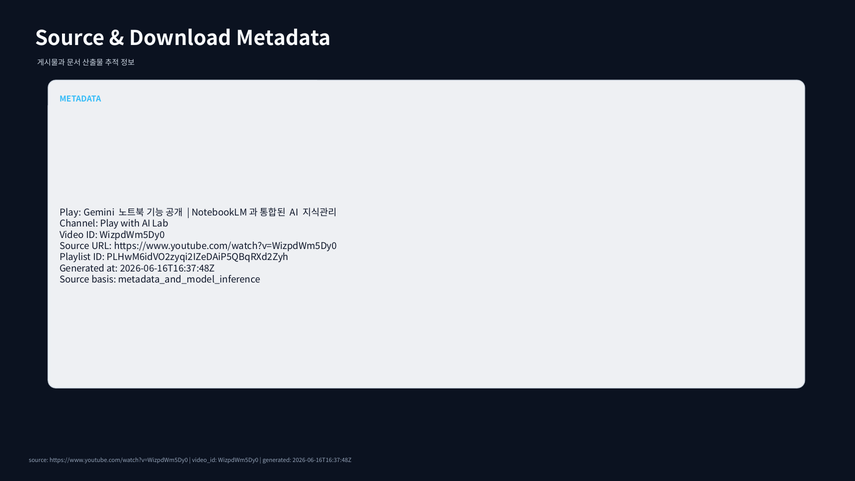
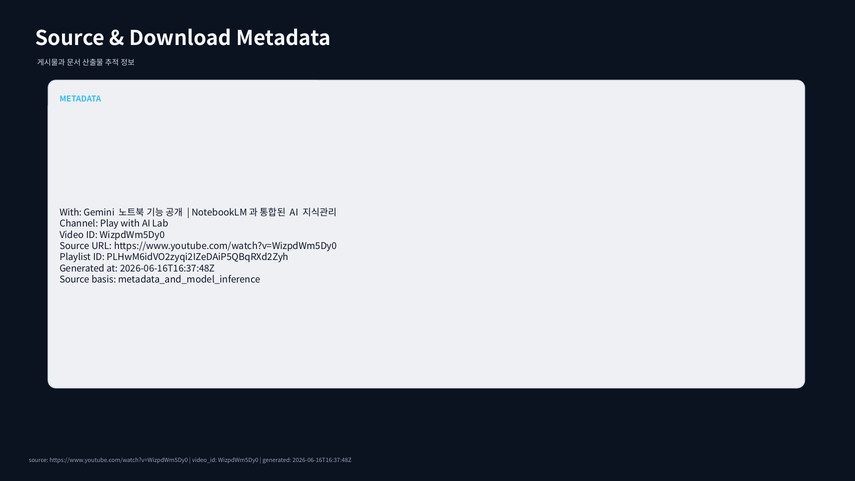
Play at (71, 213): Play -> With
